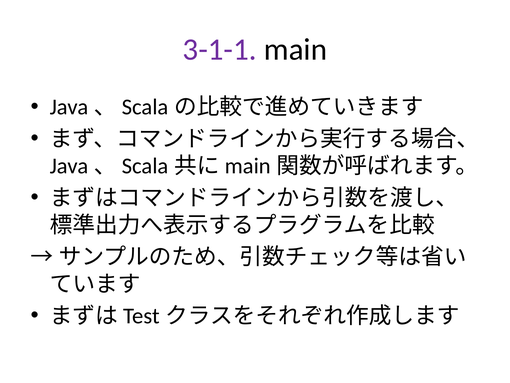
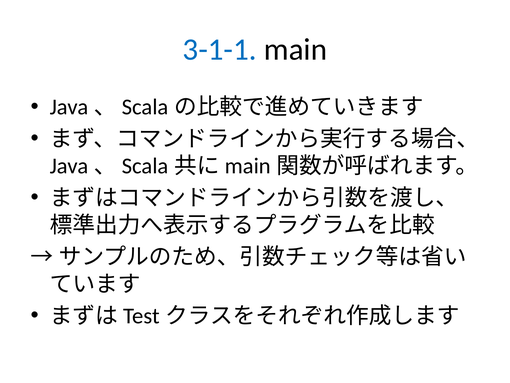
3-1-1 colour: purple -> blue
